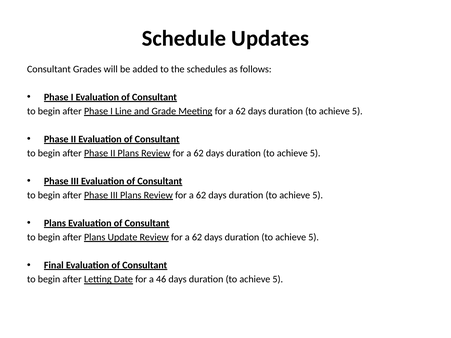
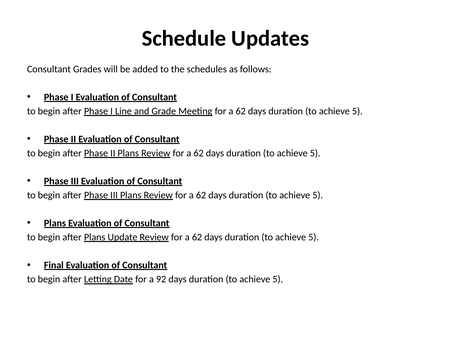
46: 46 -> 92
